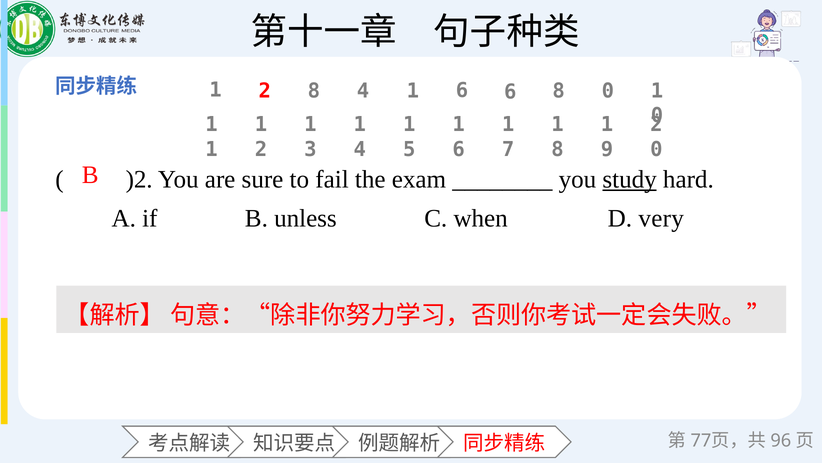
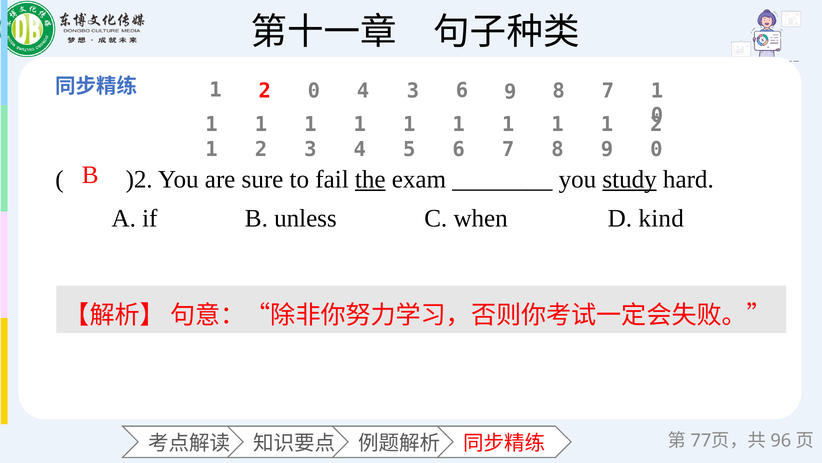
1 2 8: 8 -> 0
1 at (413, 91): 1 -> 3
6 6: 6 -> 9
8 0: 0 -> 7
the underline: none -> present
very: very -> kind
